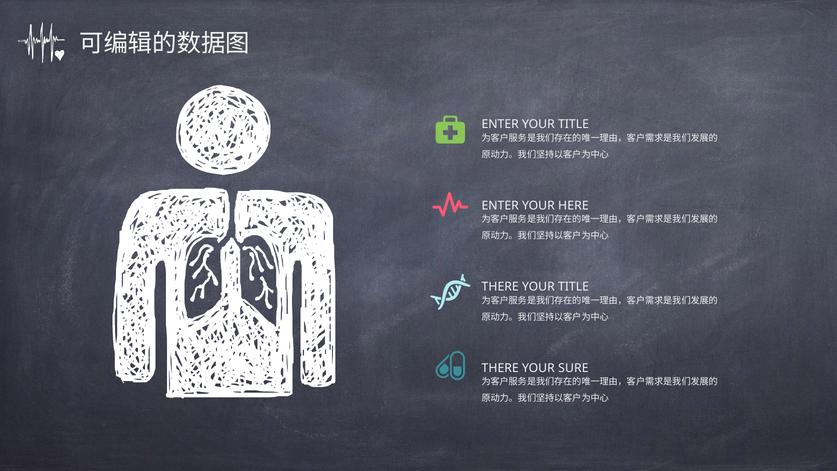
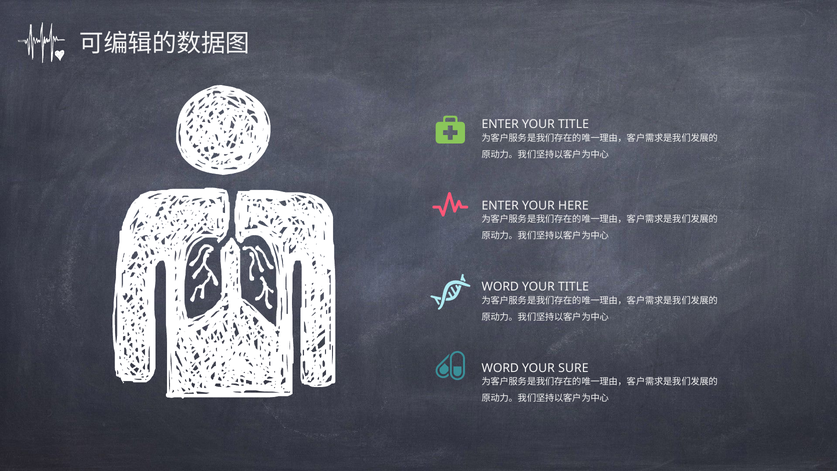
THERE at (500, 287): THERE -> WORD
THERE at (500, 368): THERE -> WORD
